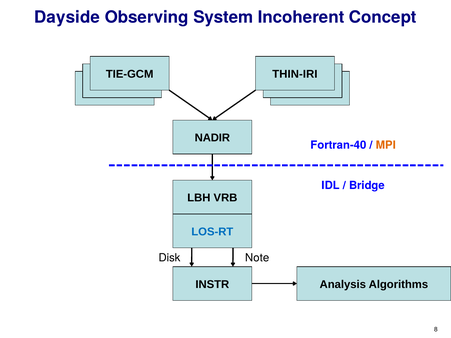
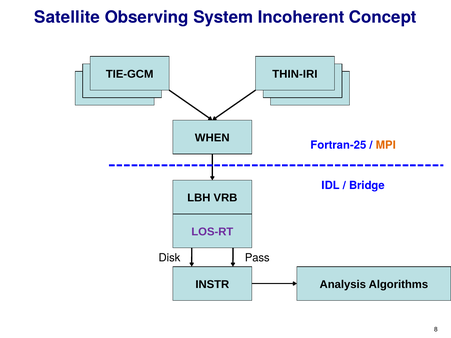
Dayside: Dayside -> Satellite
NADIR: NADIR -> WHEN
Fortran-40: Fortran-40 -> Fortran-25
LOS-RT colour: blue -> purple
Note: Note -> Pass
